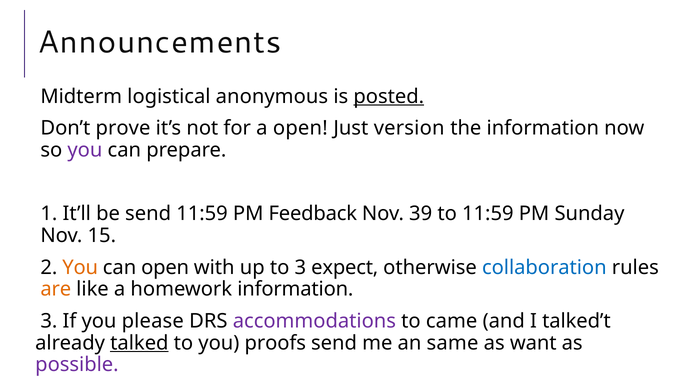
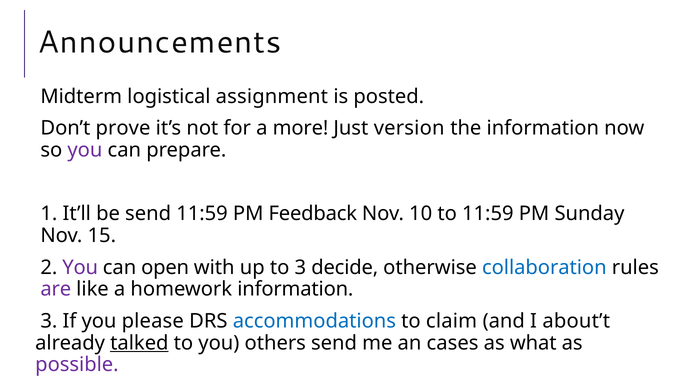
anonymous: anonymous -> assignment
posted underline: present -> none
a open: open -> more
39: 39 -> 10
You at (80, 268) colour: orange -> purple
expect: expect -> decide
are colour: orange -> purple
accommodations colour: purple -> blue
came: came -> claim
talked’t: talked’t -> about’t
proofs: proofs -> others
same: same -> cases
want: want -> what
